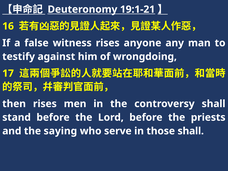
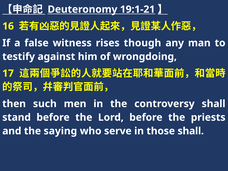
anyone: anyone -> though
then rises: rises -> such
